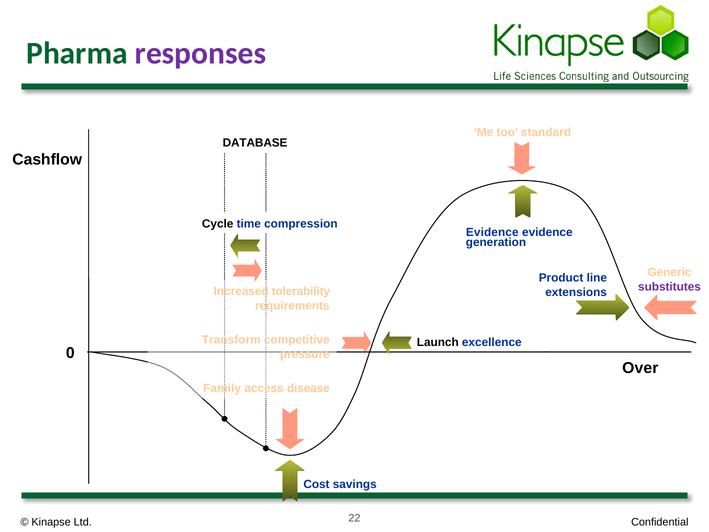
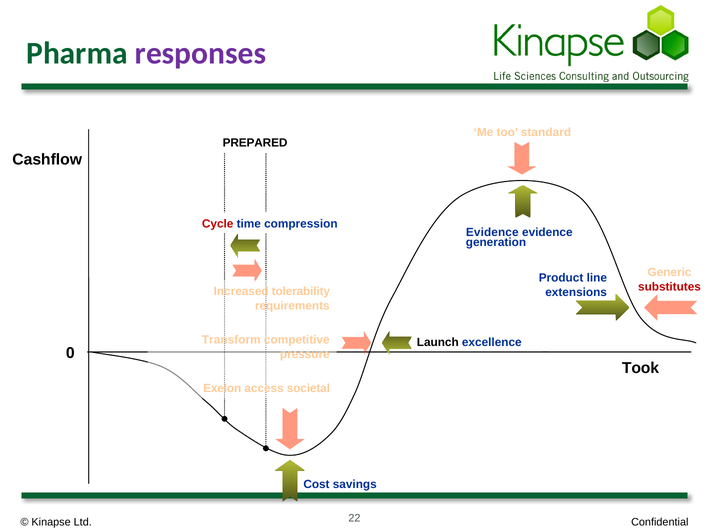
DATABASE: DATABASE -> PREPARED
Cycle colour: black -> red
substitutes colour: purple -> red
Over: Over -> Took
Family: Family -> Exelon
disease: disease -> societal
